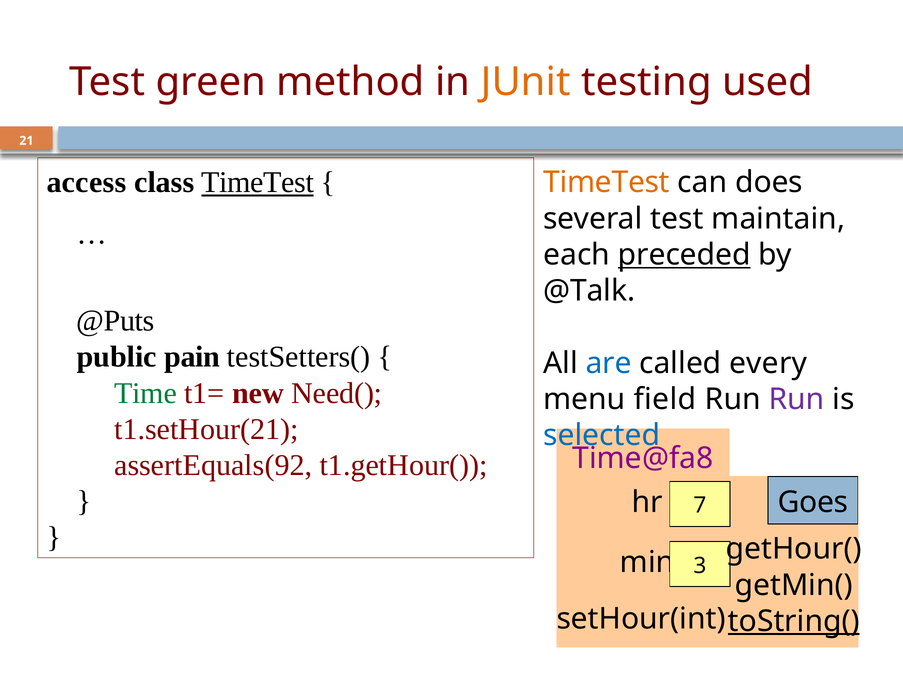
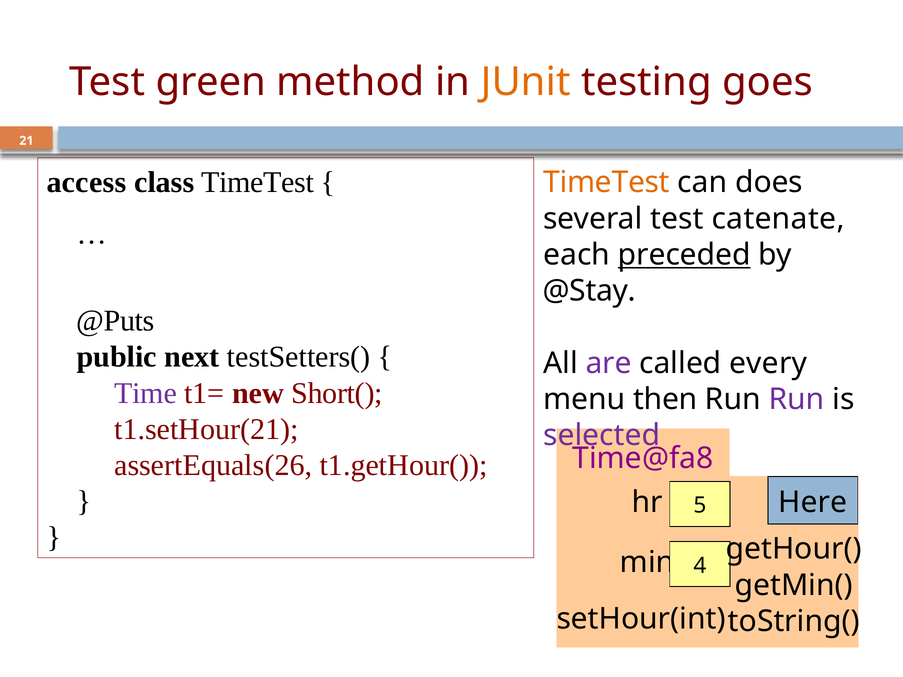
used: used -> goes
TimeTest at (258, 183) underline: present -> none
maintain: maintain -> catenate
@Talk: @Talk -> @Stay
pain: pain -> next
are colour: blue -> purple
Time colour: green -> purple
Need(: Need( -> Short(
field: field -> then
selected colour: blue -> purple
assertEquals(92: assertEquals(92 -> assertEquals(26
7: 7 -> 5
Goes: Goes -> Here
3: 3 -> 4
toString( underline: present -> none
